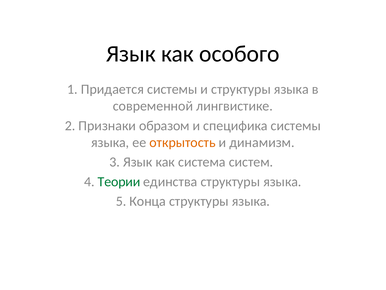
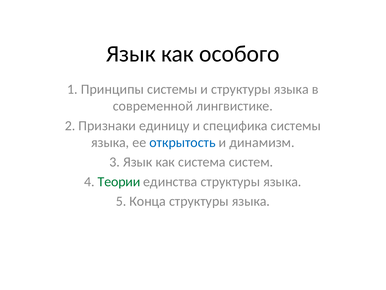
Придается: Придается -> Принципы
образом: образом -> единицу
открытость colour: orange -> blue
